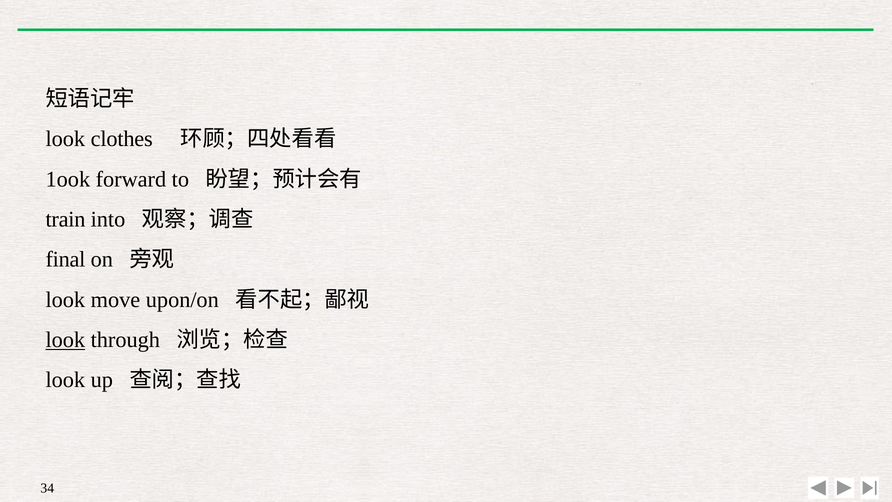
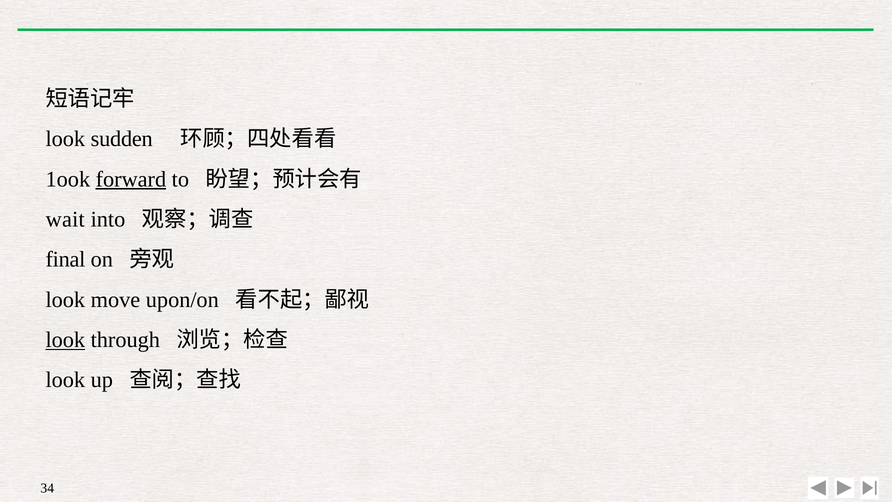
clothes: clothes -> sudden
forward underline: none -> present
train: train -> wait
